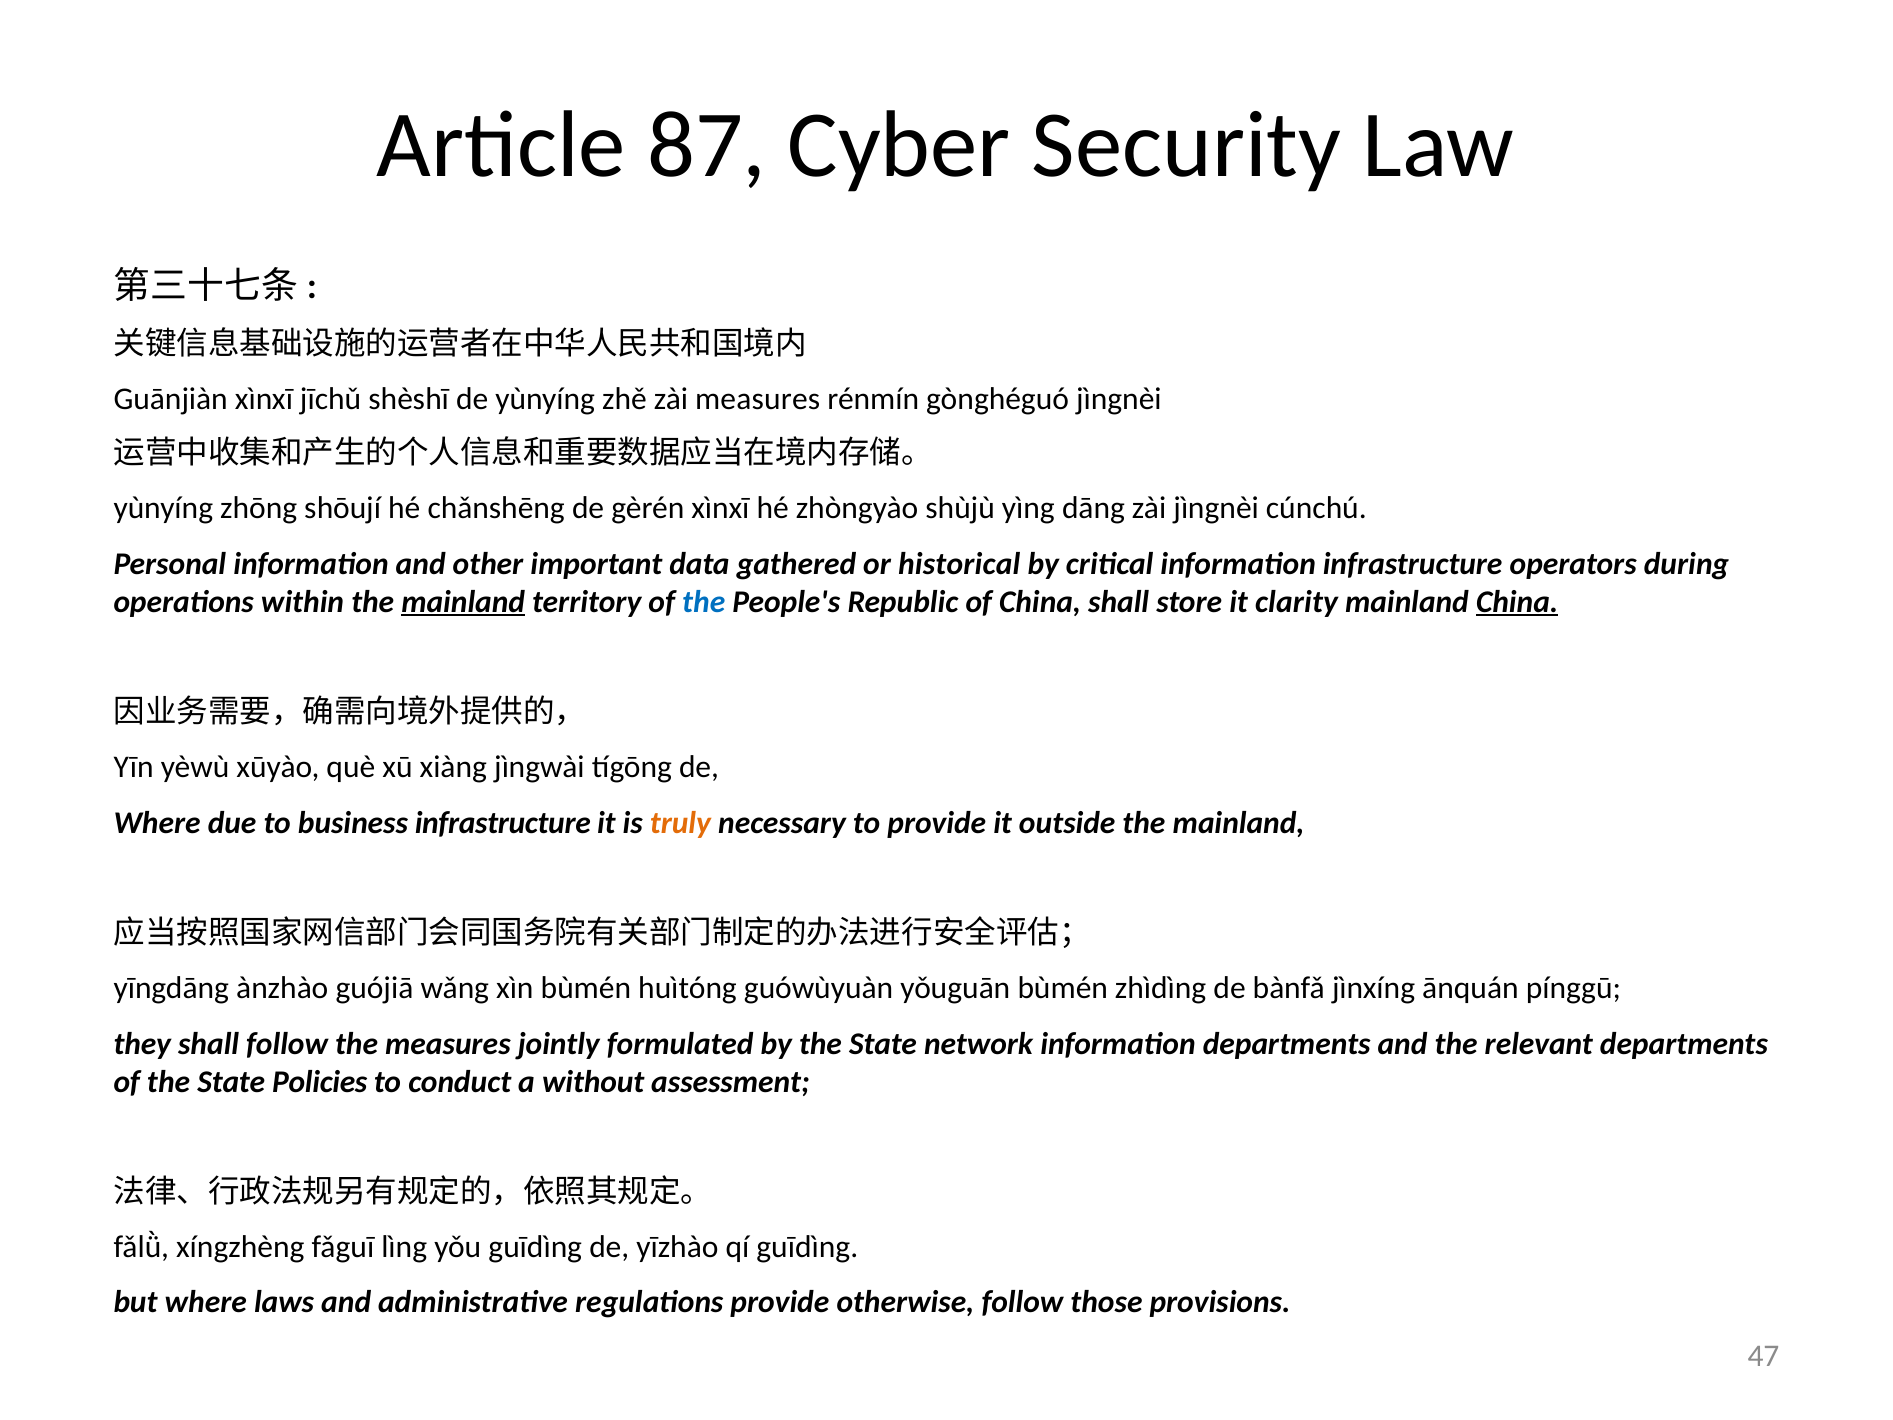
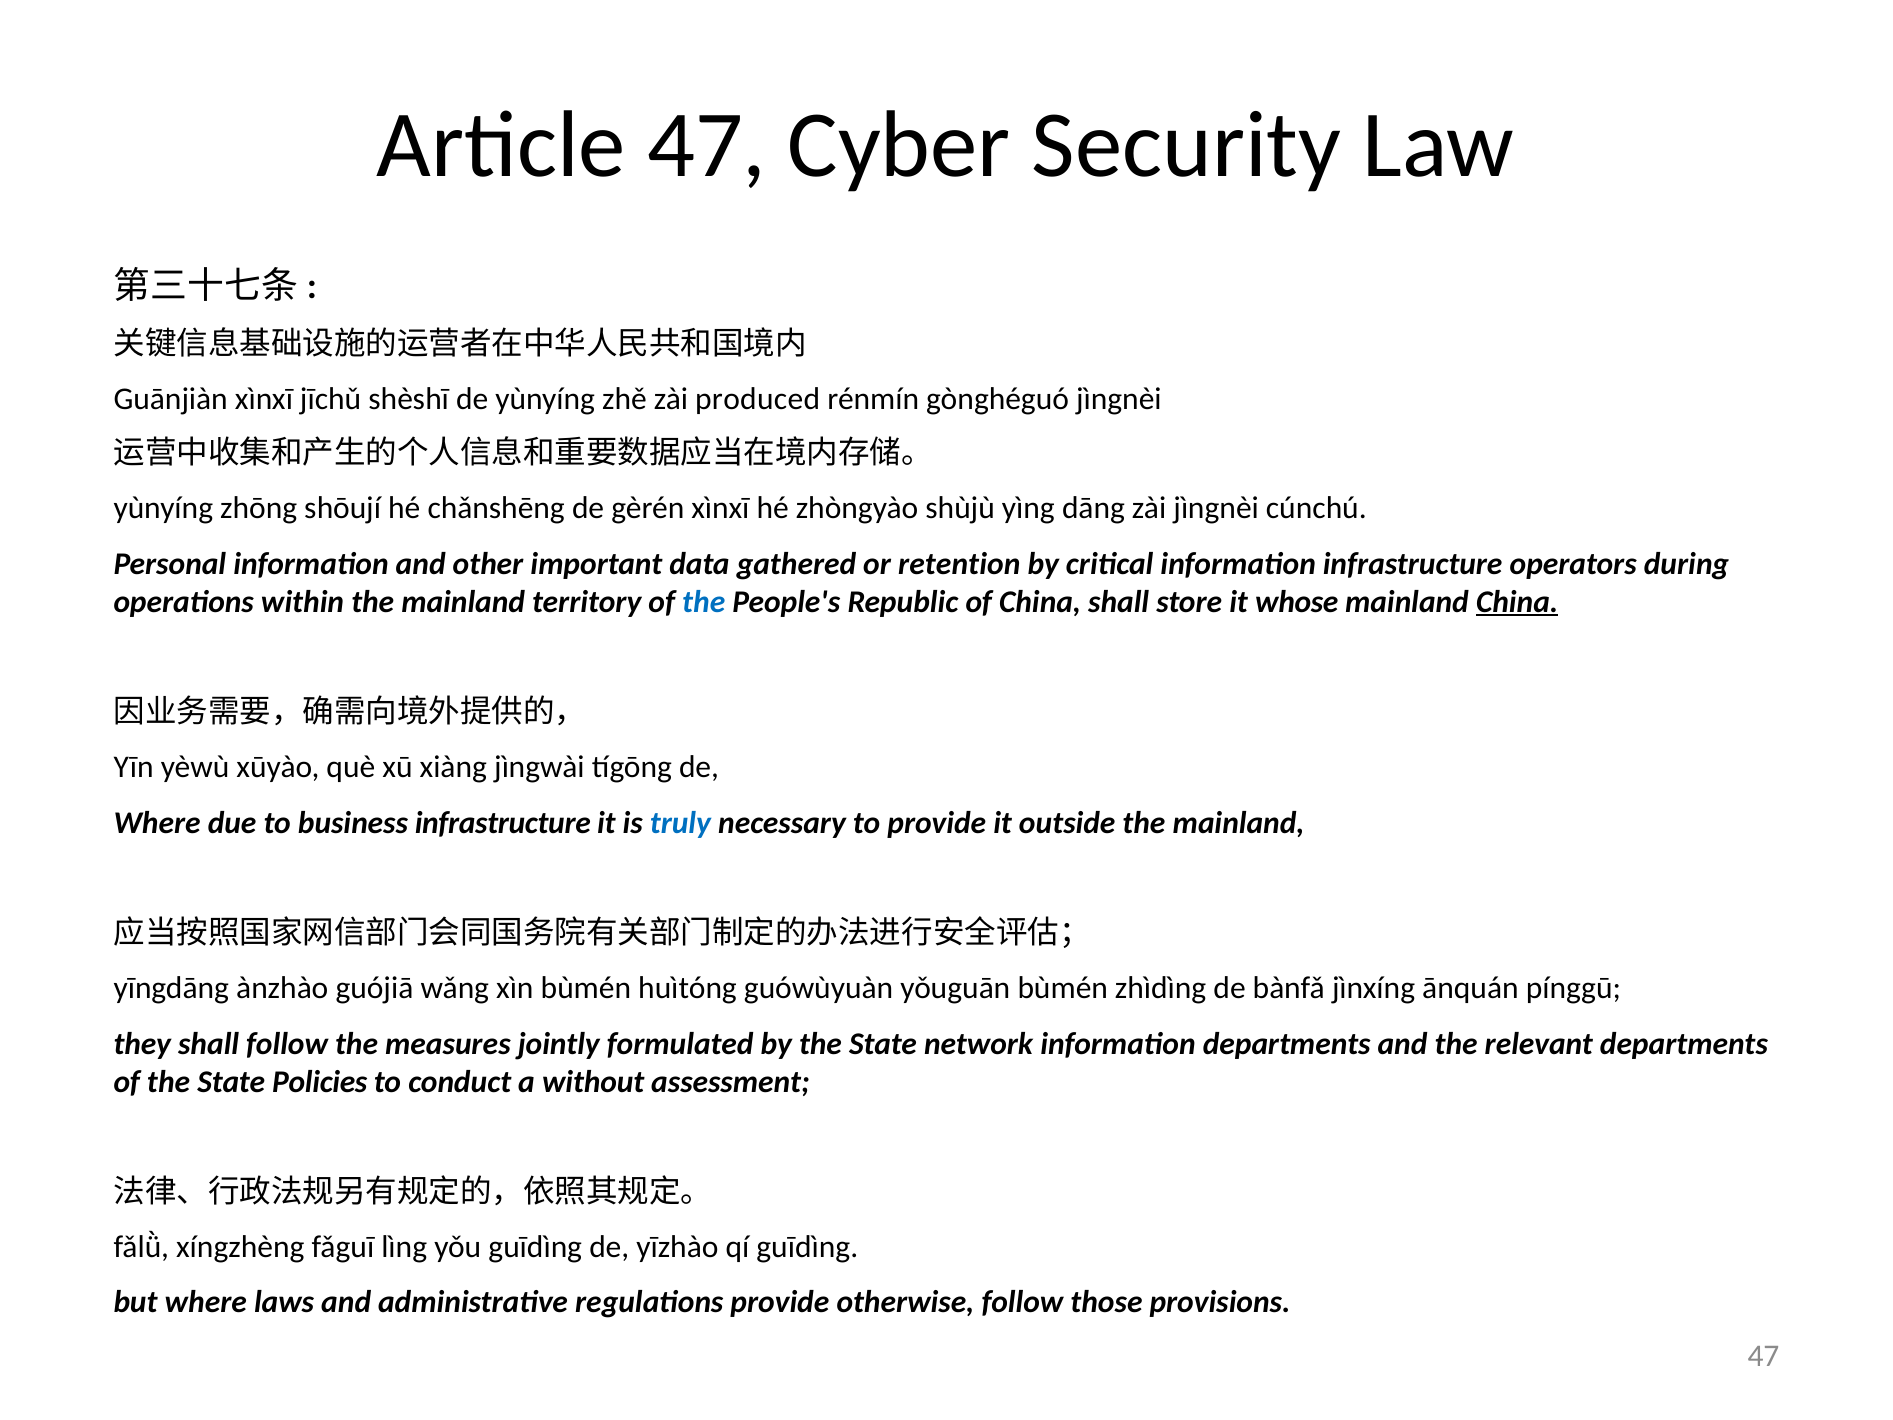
Article 87: 87 -> 47
zài measures: measures -> produced
historical: historical -> retention
mainland at (463, 602) underline: present -> none
clarity: clarity -> whose
truly colour: orange -> blue
